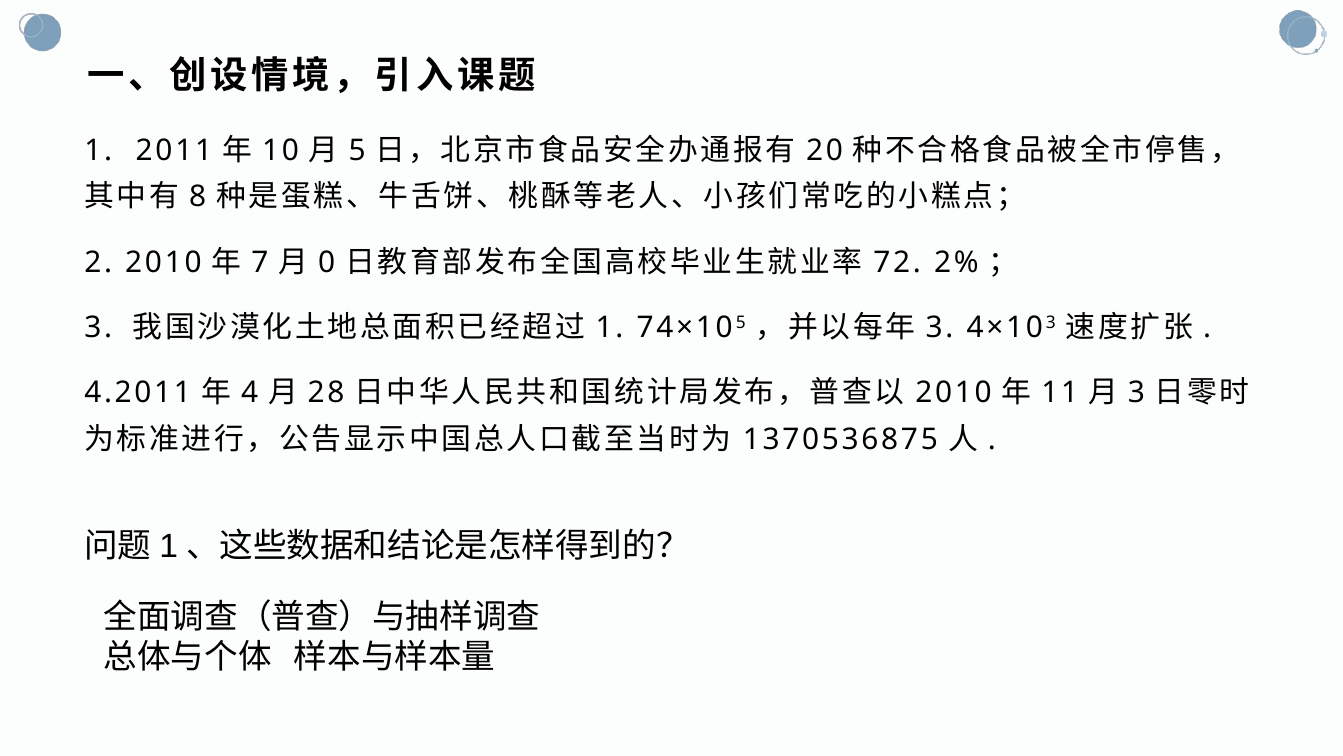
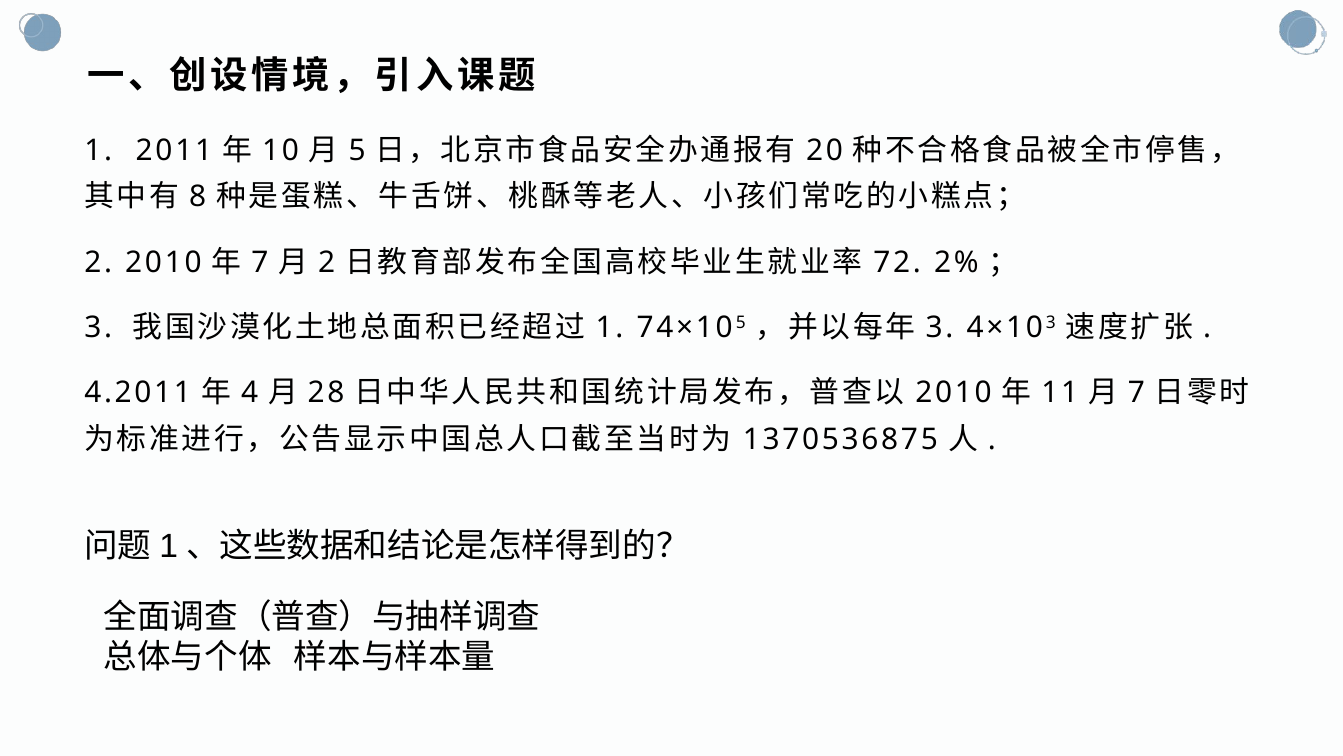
0 at (327, 262): 0 -> 2
3 at (1136, 393): 3 -> 7
